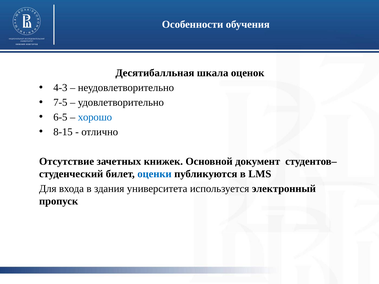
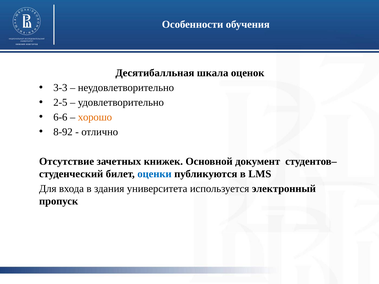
4-3: 4-3 -> 3-3
7-5: 7-5 -> 2-5
6-5: 6-5 -> 6-6
хорошо colour: blue -> orange
8-15: 8-15 -> 8-92
